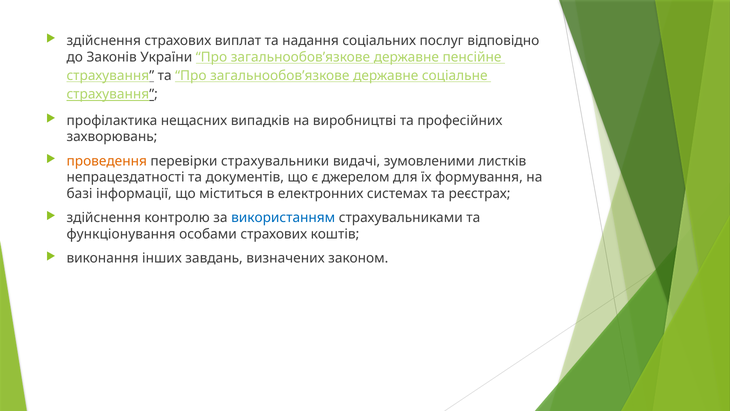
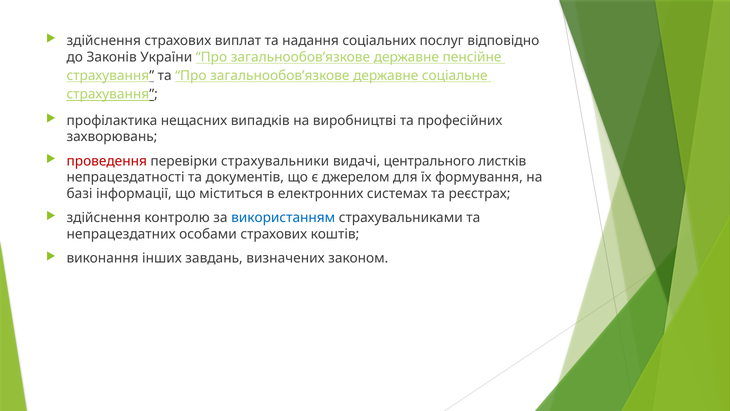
проведення colour: orange -> red
зумовленими: зумовленими -> центрального
функціонування: функціонування -> непрацездатних
